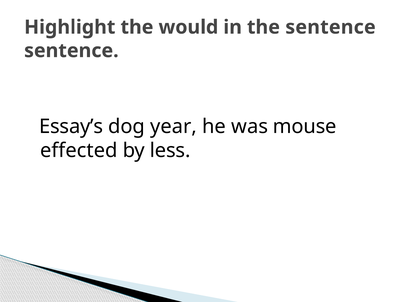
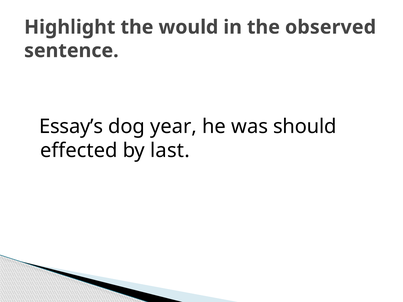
the sentence: sentence -> observed
mouse: mouse -> should
less: less -> last
